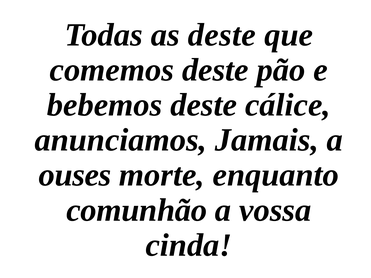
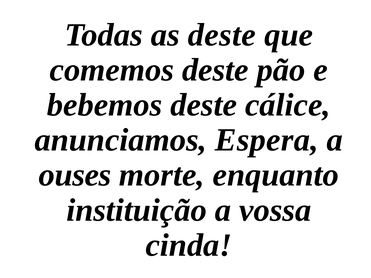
Jamais: Jamais -> Espera
comunhão: comunhão -> instituição
